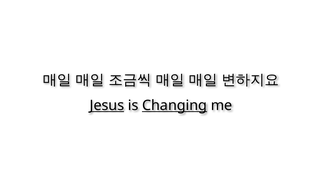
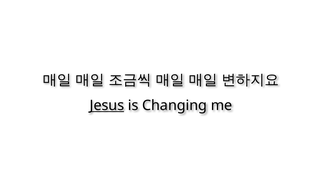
Changing underline: present -> none
